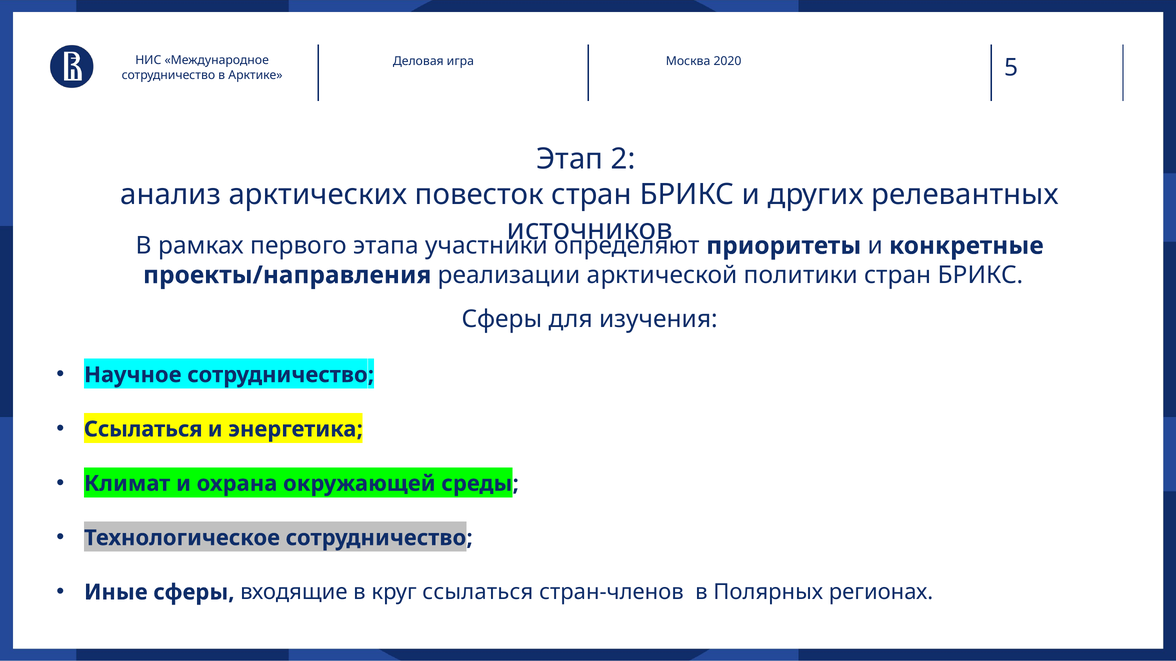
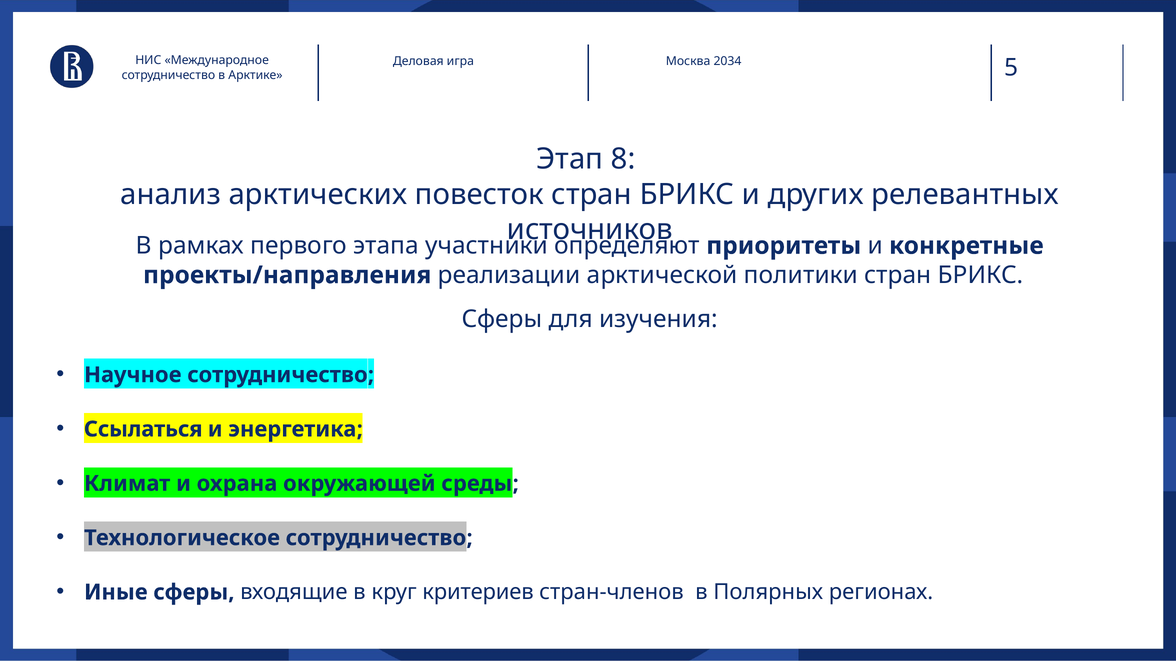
2020: 2020 -> 2034
2: 2 -> 8
круг ссылаться: ссылаться -> критериев
